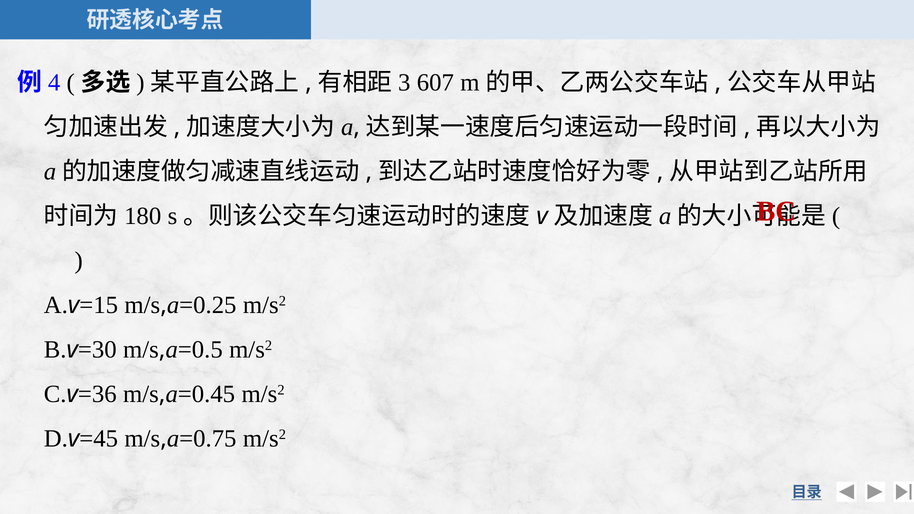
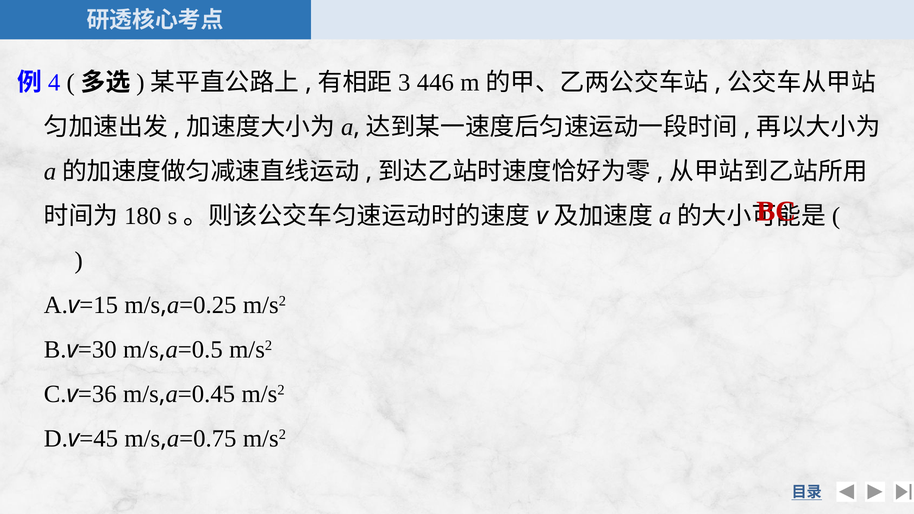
607: 607 -> 446
